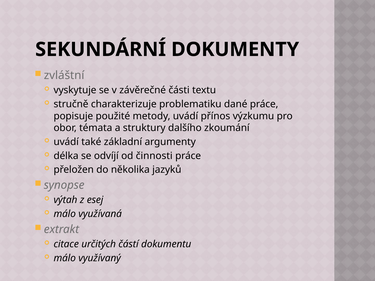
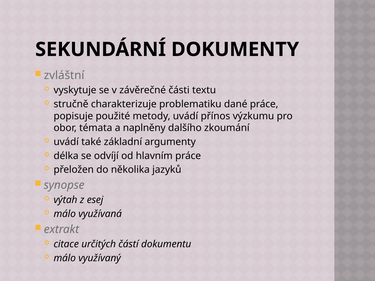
struktury: struktury -> naplněny
činnosti: činnosti -> hlavním
